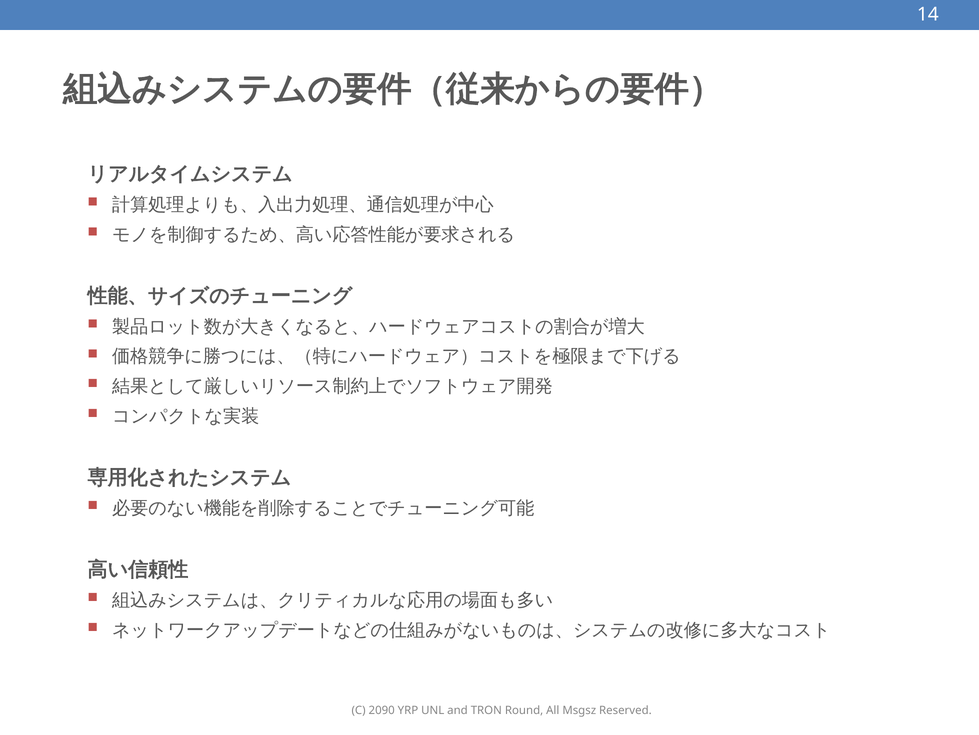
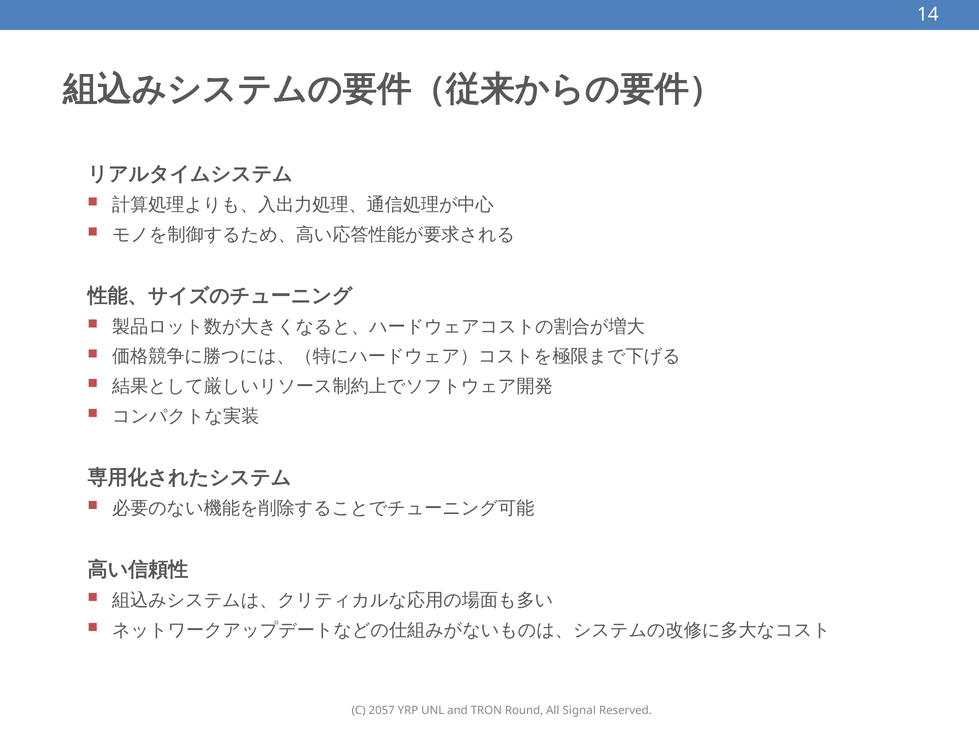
2090: 2090 -> 2057
Msgsz: Msgsz -> Signal
